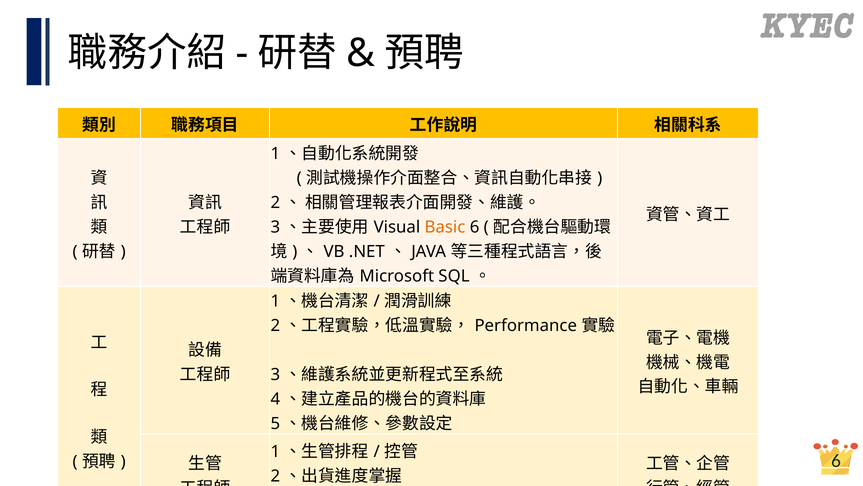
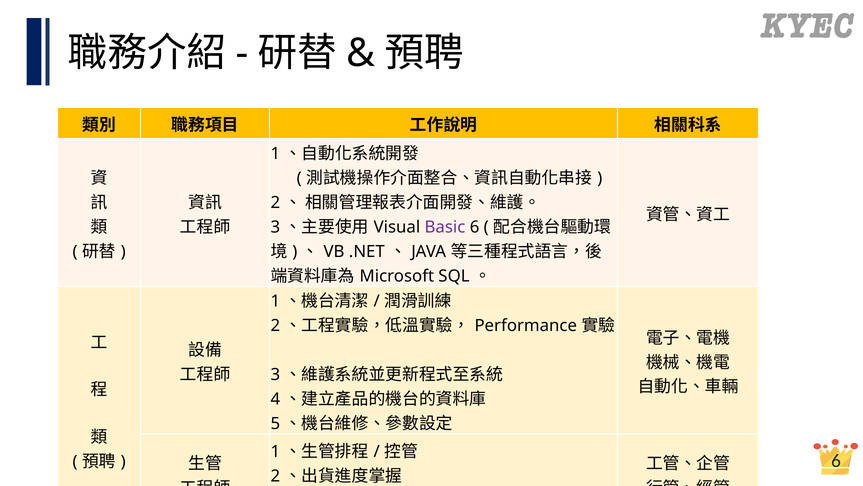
Basic colour: orange -> purple
